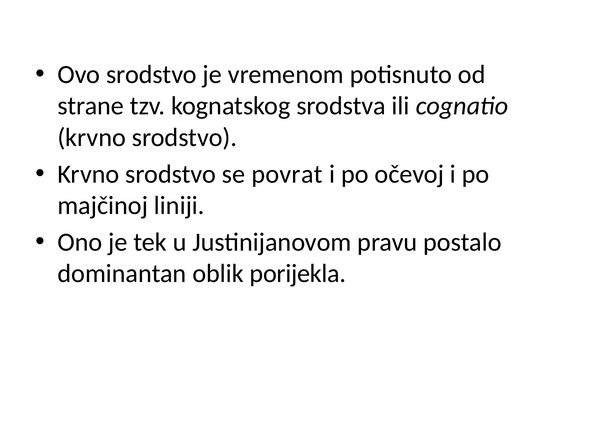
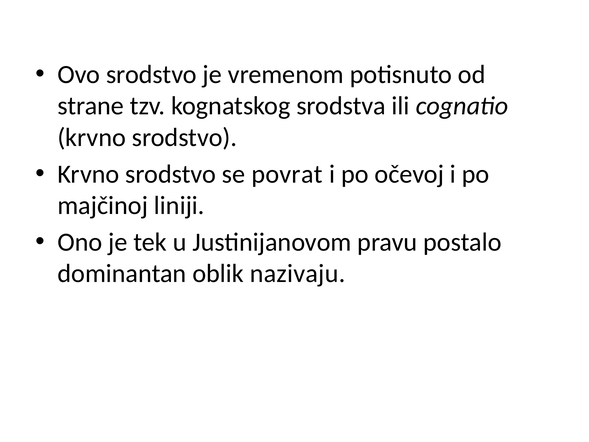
porijekla: porijekla -> nazivaju
